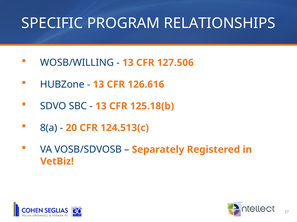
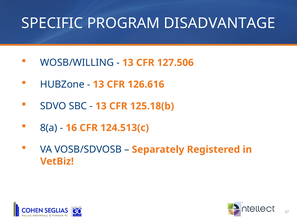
RELATIONSHIPS: RELATIONSHIPS -> DISADVANTAGE
20: 20 -> 16
